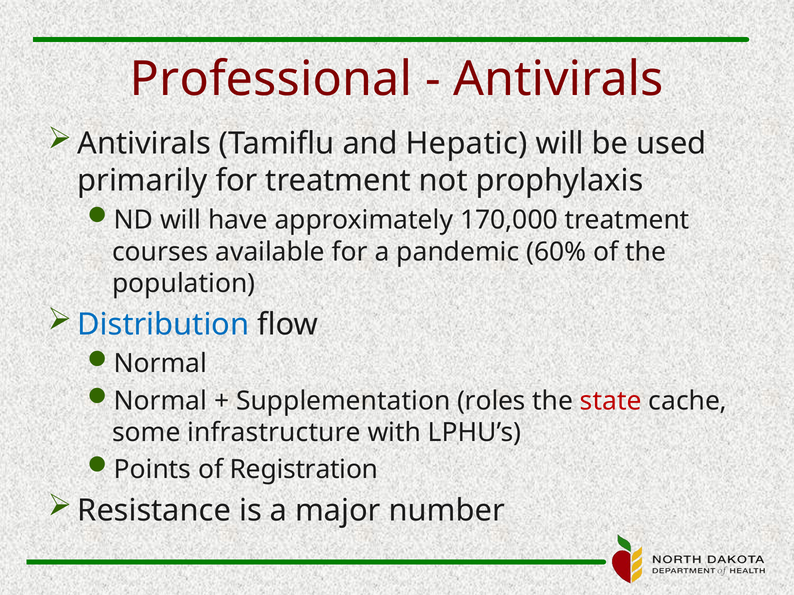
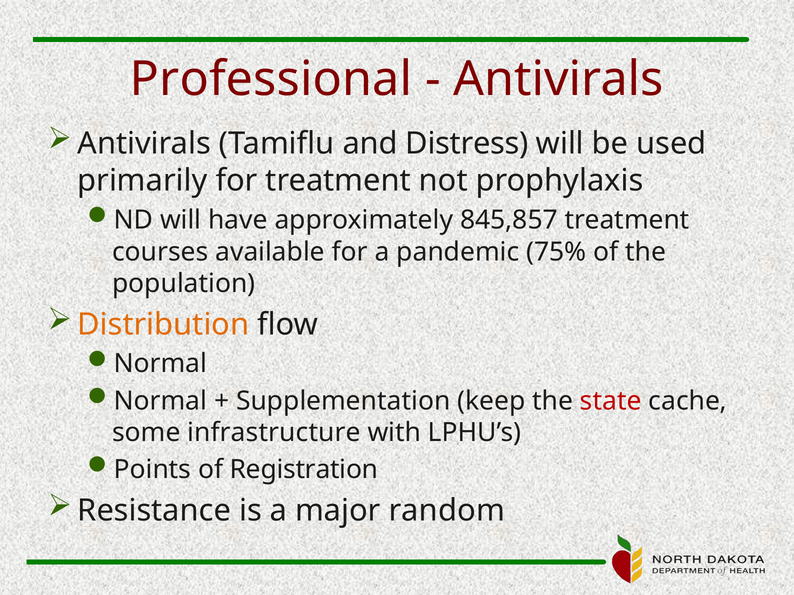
Hepatic: Hepatic -> Distress
170,000: 170,000 -> 845,857
60%: 60% -> 75%
Distribution colour: blue -> orange
roles: roles -> keep
number: number -> random
